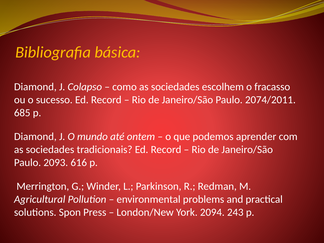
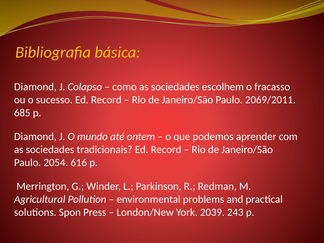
2074/2011: 2074/2011 -> 2069/2011
2093: 2093 -> 2054
2094: 2094 -> 2039
